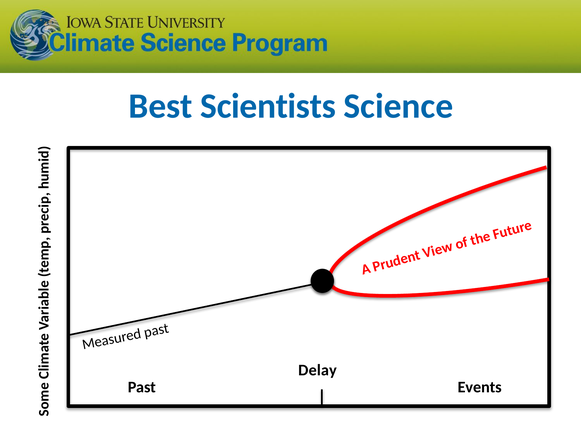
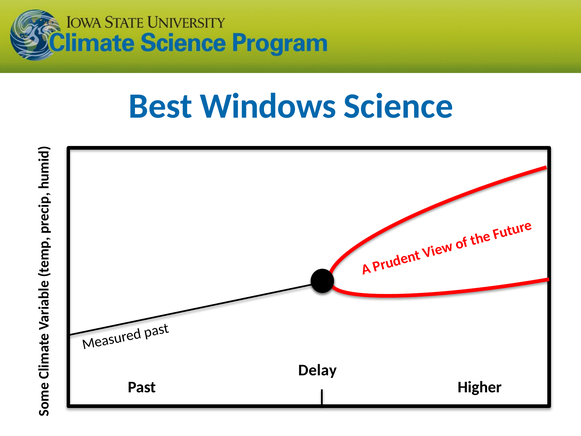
Scientists: Scientists -> Windows
Events: Events -> Higher
